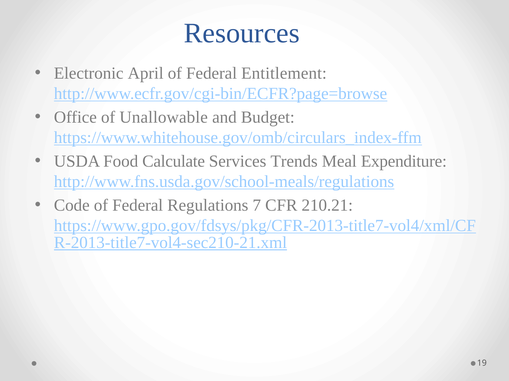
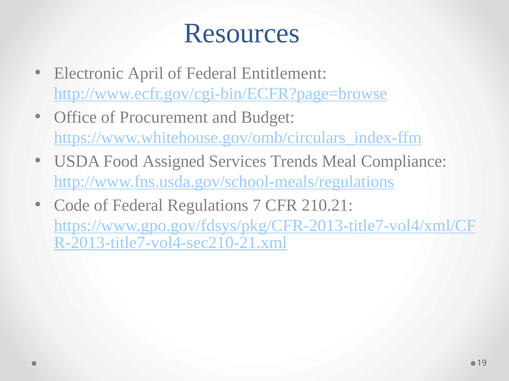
Unallowable: Unallowable -> Procurement
Calculate: Calculate -> Assigned
Expenditure: Expenditure -> Compliance
